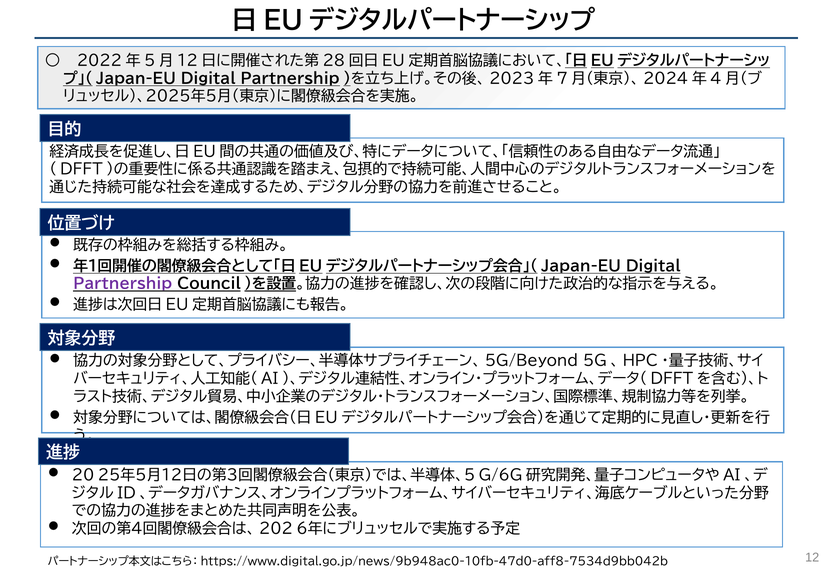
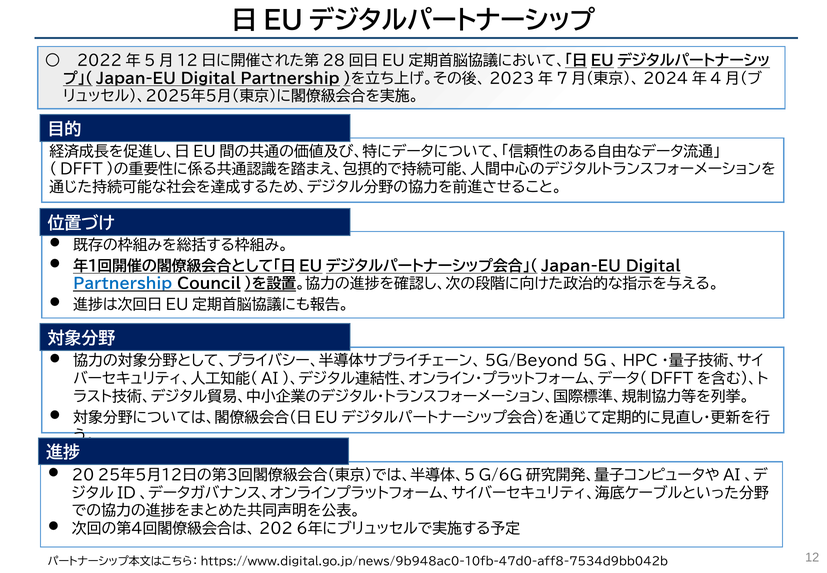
Partnership at (123, 284) colour: purple -> blue
